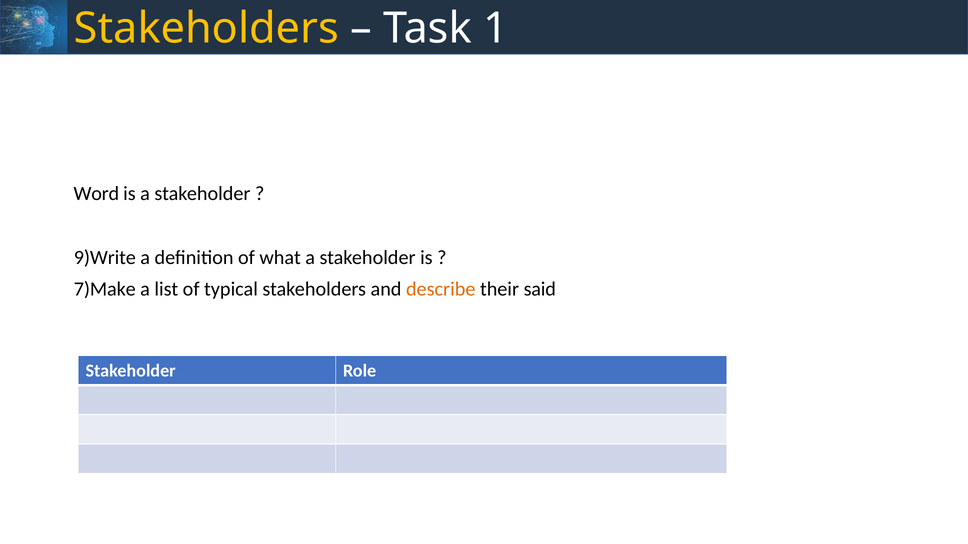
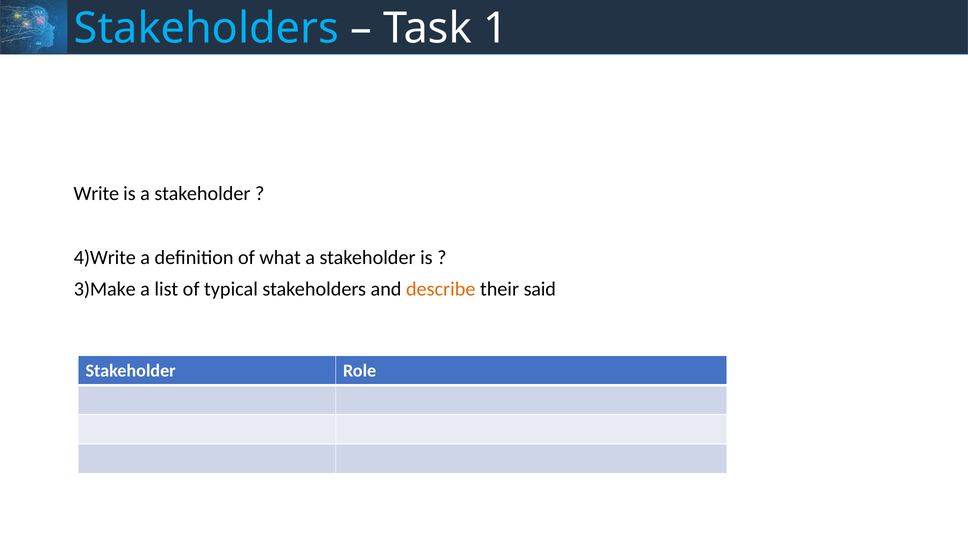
Stakeholders at (206, 28) colour: yellow -> light blue
Word: Word -> Write
9)Write: 9)Write -> 4)Write
7)Make: 7)Make -> 3)Make
